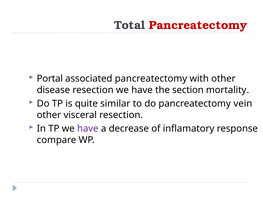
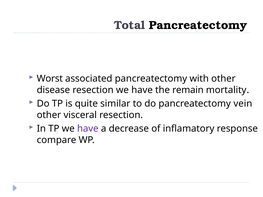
Pancreatectomy at (198, 25) colour: red -> black
Portal: Portal -> Worst
section: section -> remain
